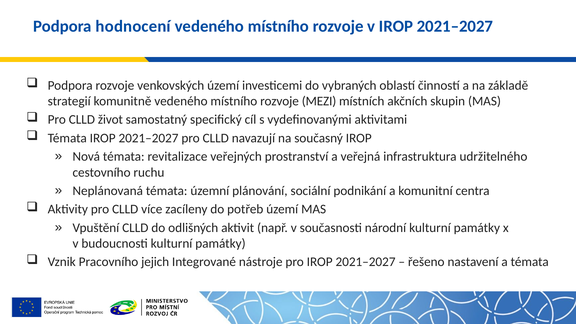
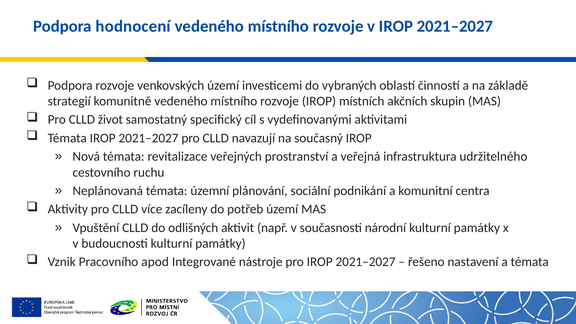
rozvoje MEZI: MEZI -> IROP
jejich: jejich -> apod
